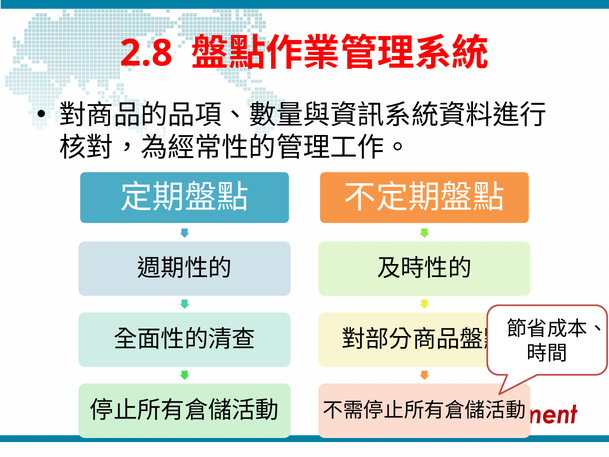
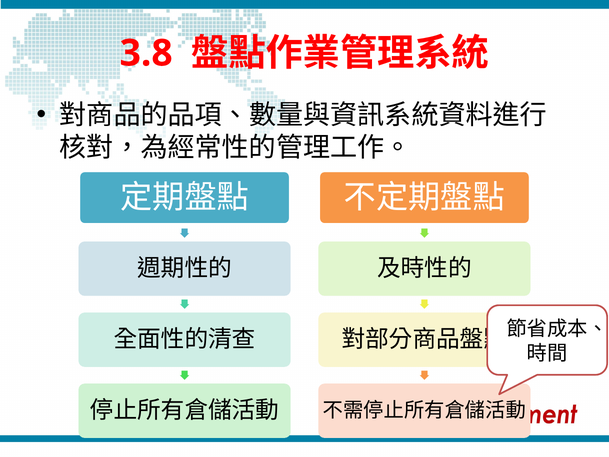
2.8: 2.8 -> 3.8
